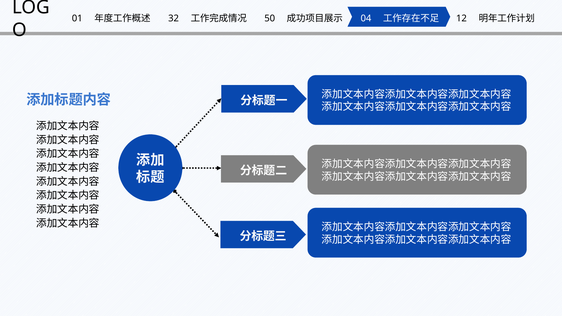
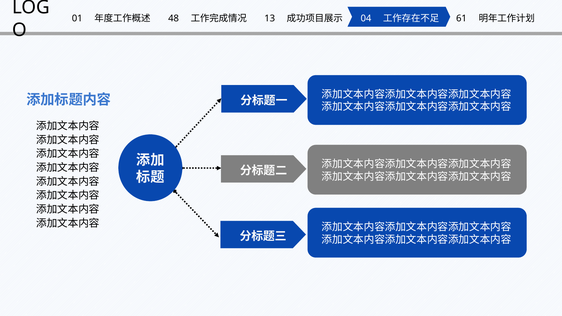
32: 32 -> 48
50: 50 -> 13
12: 12 -> 61
